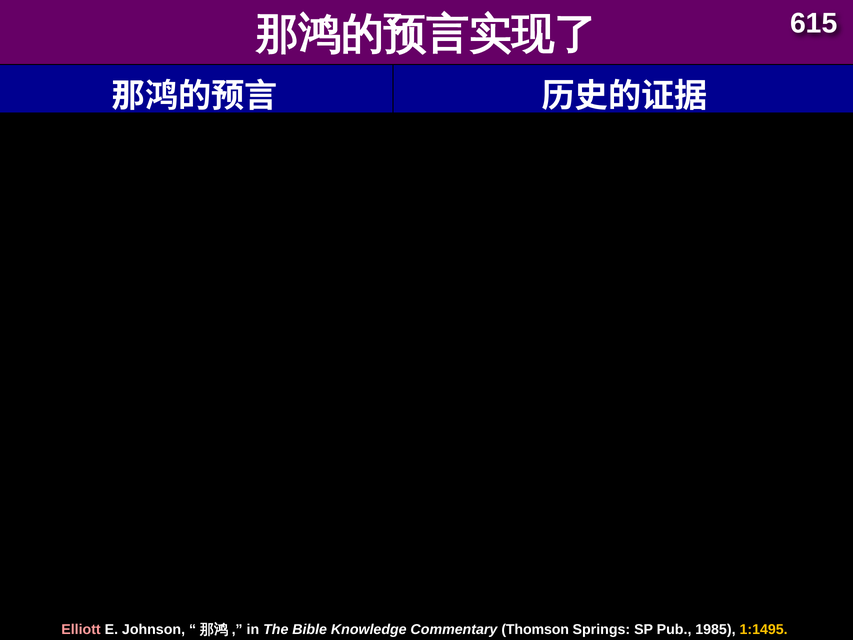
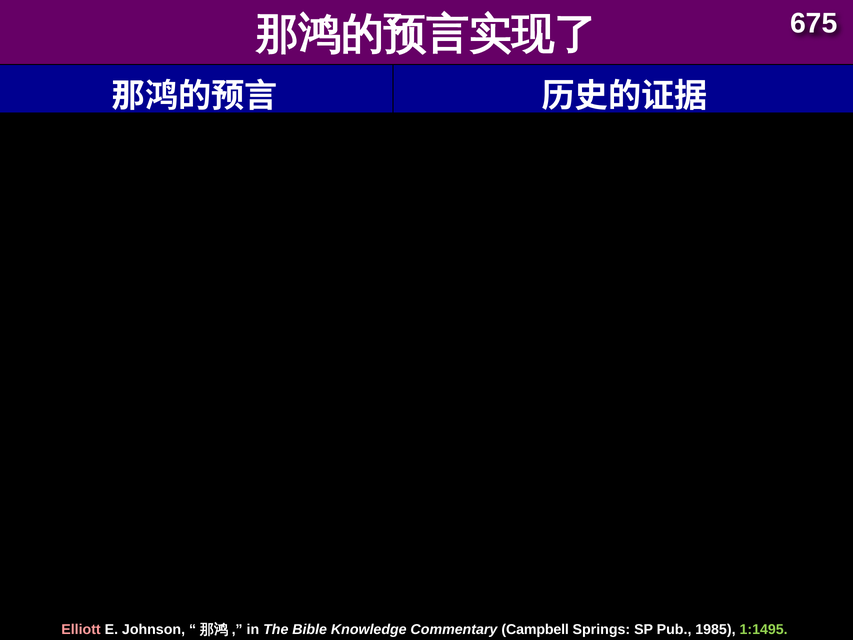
615: 615 -> 675
Thomson: Thomson -> Campbell
1:1495 colour: yellow -> light green
